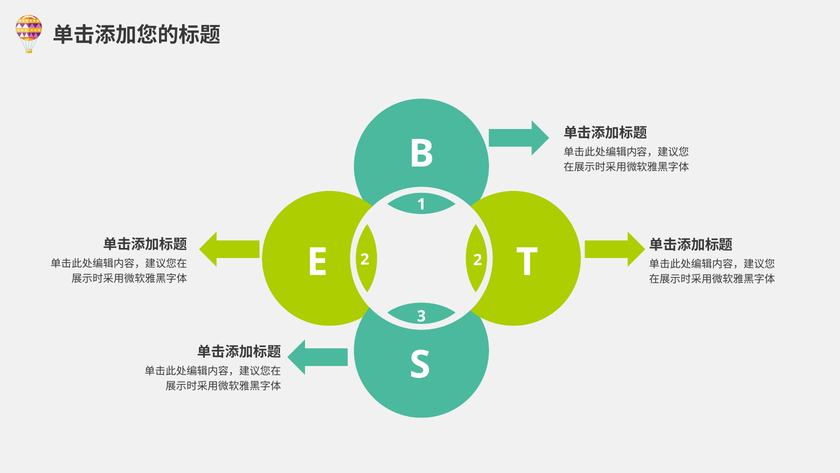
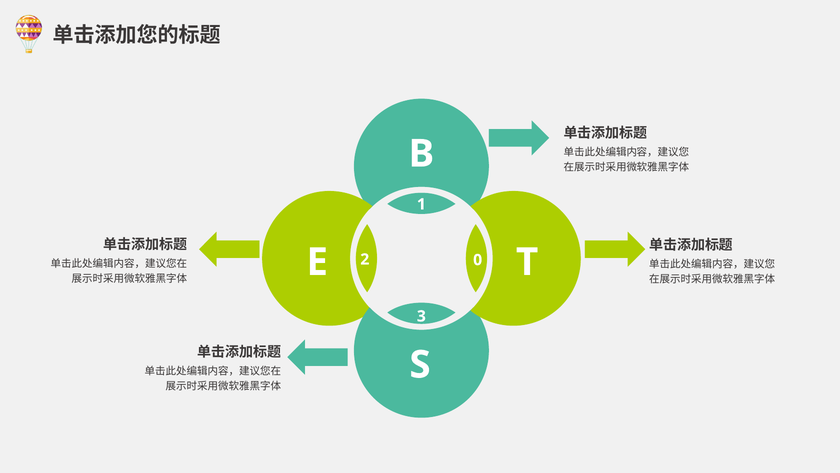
2 2: 2 -> 0
